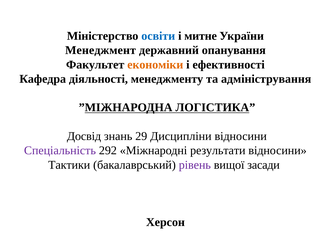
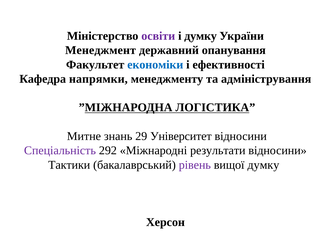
освіти colour: blue -> purple
і митне: митне -> думку
економіки colour: orange -> blue
діяльності: діяльності -> напрямки
Досвід: Досвід -> Митне
Дисципліни: Дисципліни -> Університет
вищої засади: засади -> думку
